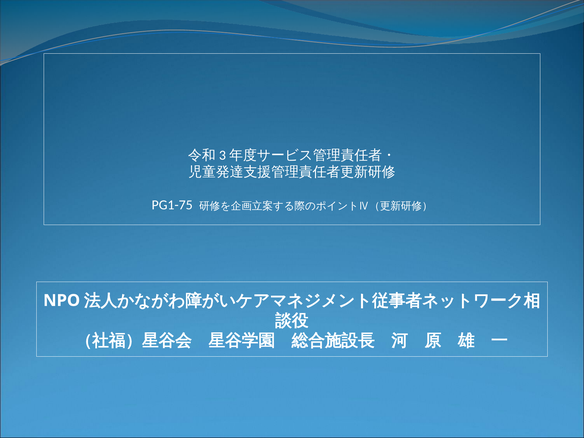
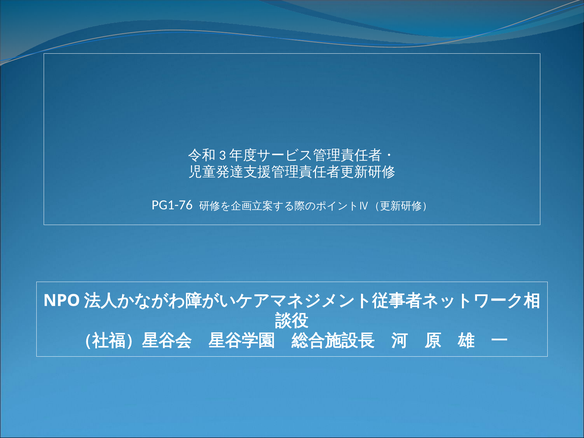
PG1-75: PG1-75 -> PG1-76
